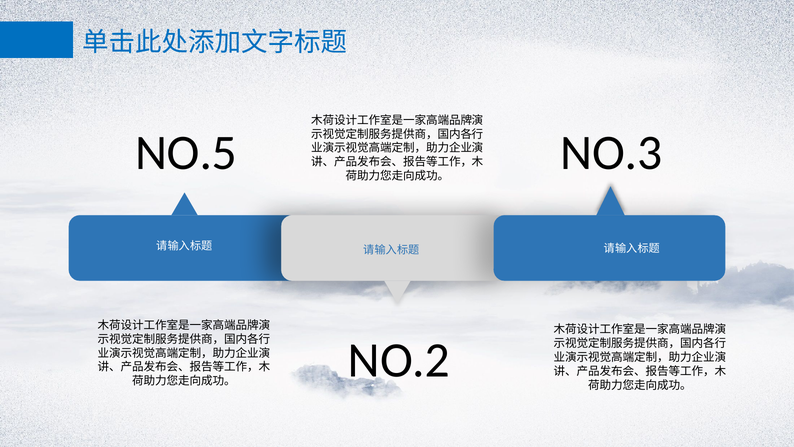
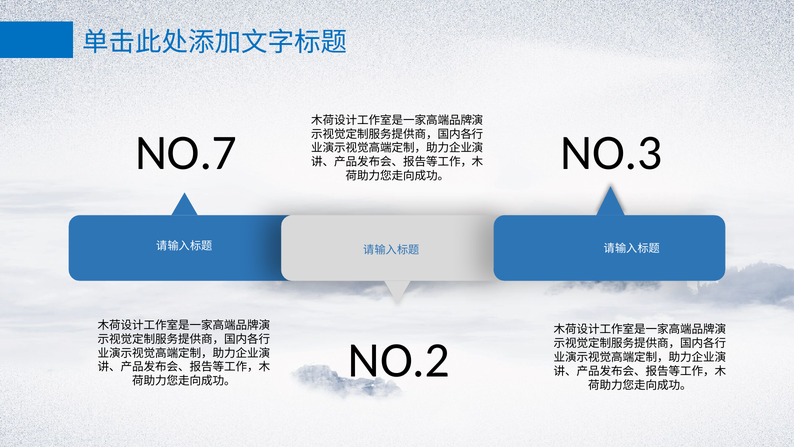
NO.5: NO.5 -> NO.7
